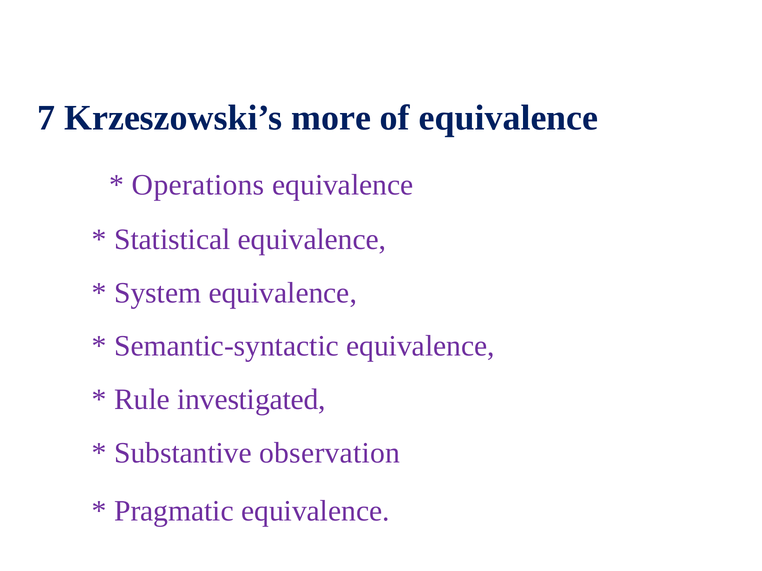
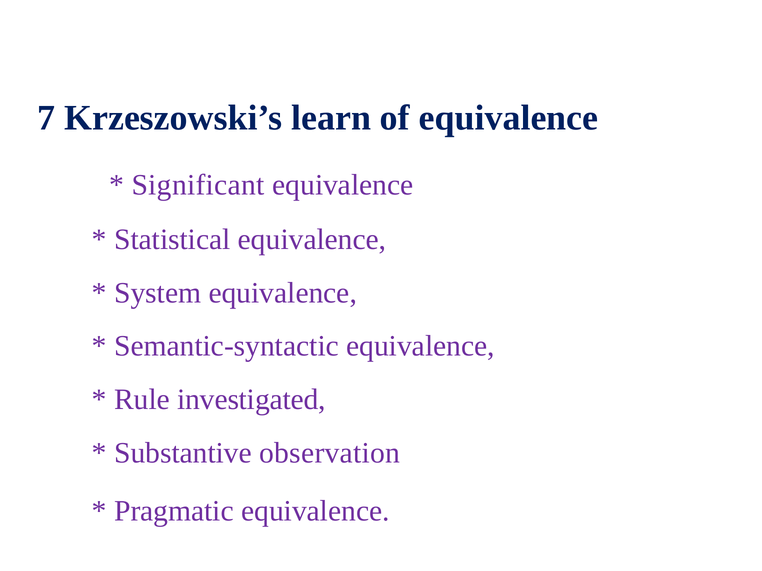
more: more -> learn
Operations: Operations -> Significant
